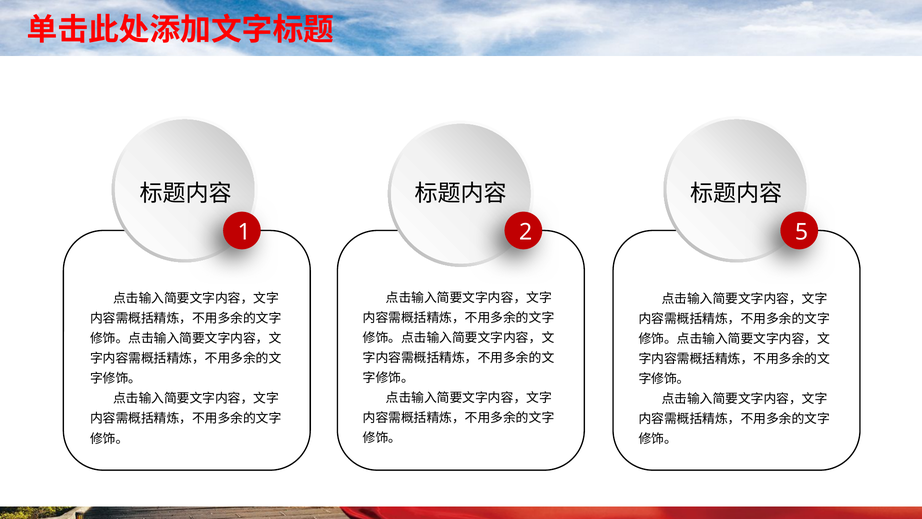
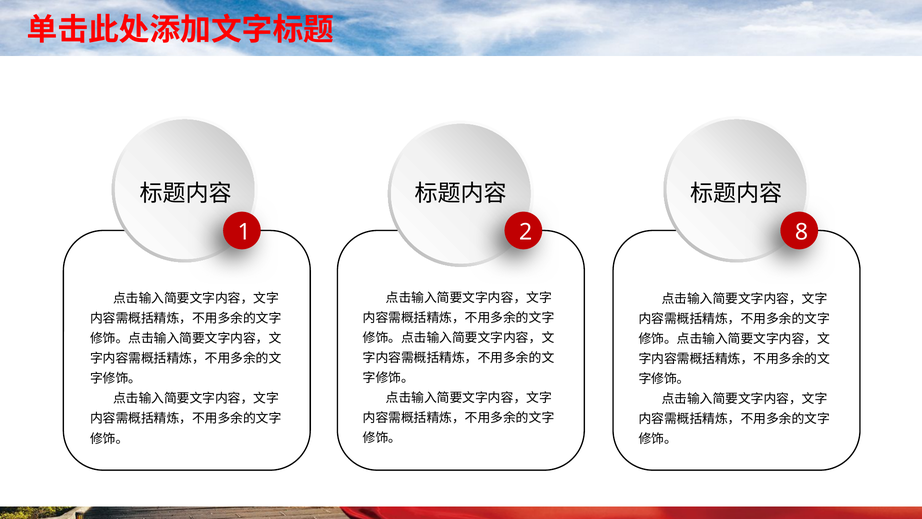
5: 5 -> 8
